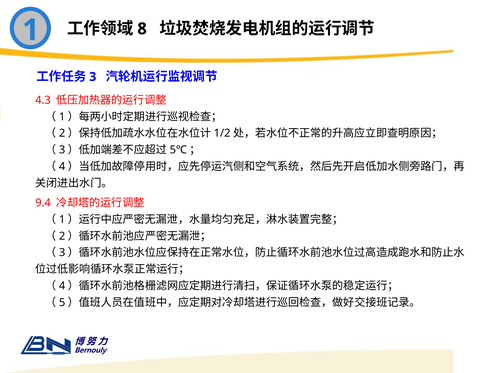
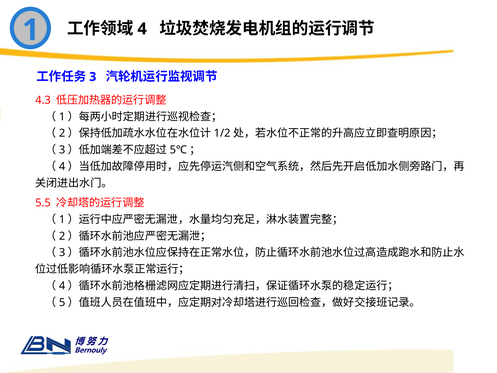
8: 8 -> 4
9.4: 9.4 -> 5.5
